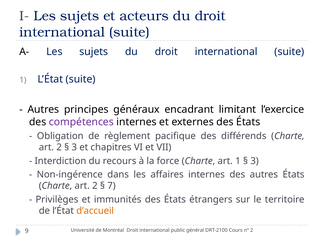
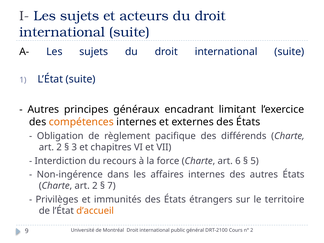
compétences colour: purple -> orange
art 1: 1 -> 6
3 at (255, 161): 3 -> 5
